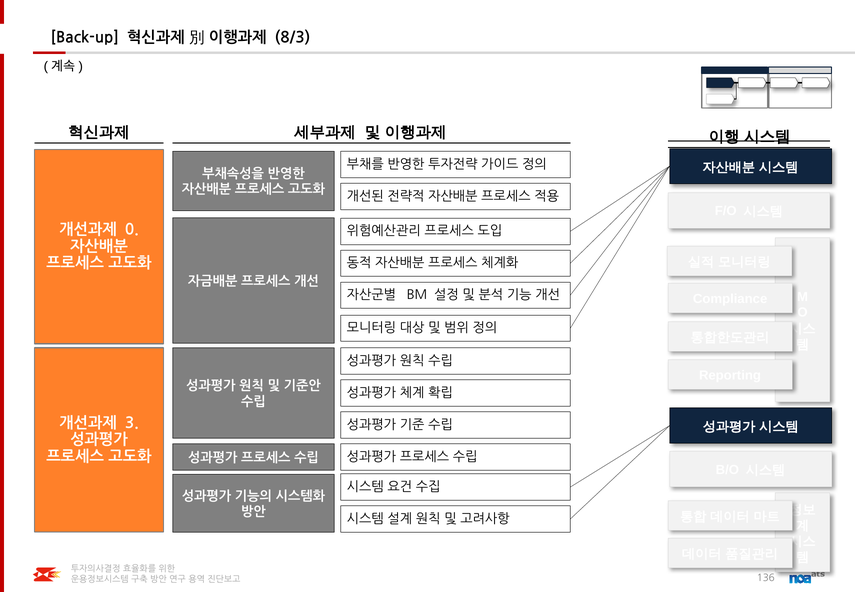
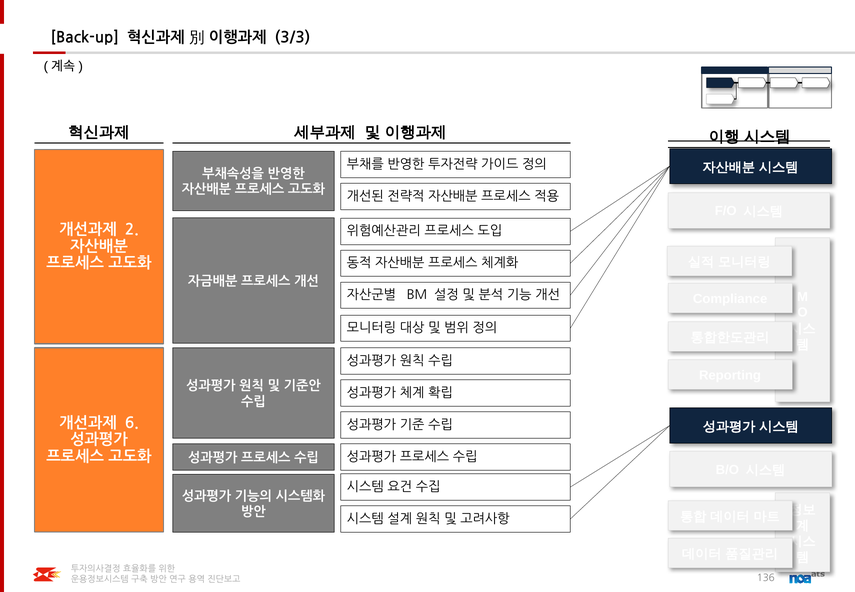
8/3: 8/3 -> 3/3
0: 0 -> 2
3: 3 -> 6
